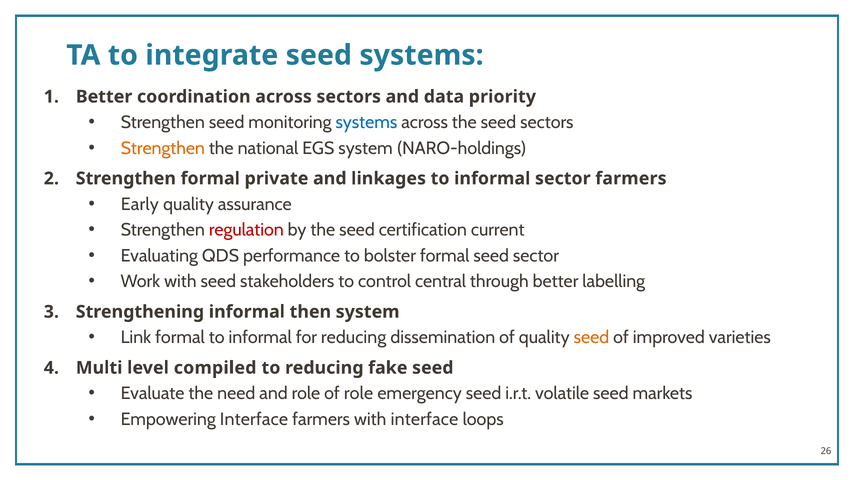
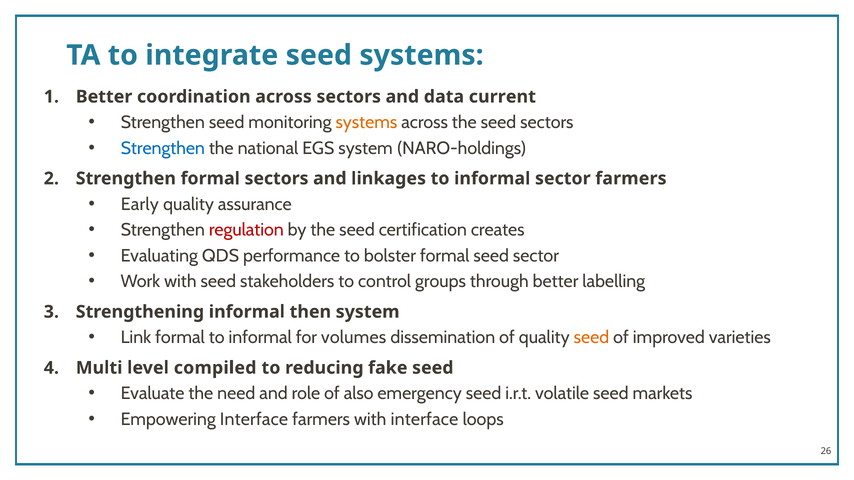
priority: priority -> current
systems at (366, 123) colour: blue -> orange
Strengthen at (163, 148) colour: orange -> blue
formal private: private -> sectors
current: current -> creates
central: central -> groups
for reducing: reducing -> volumes
of role: role -> also
